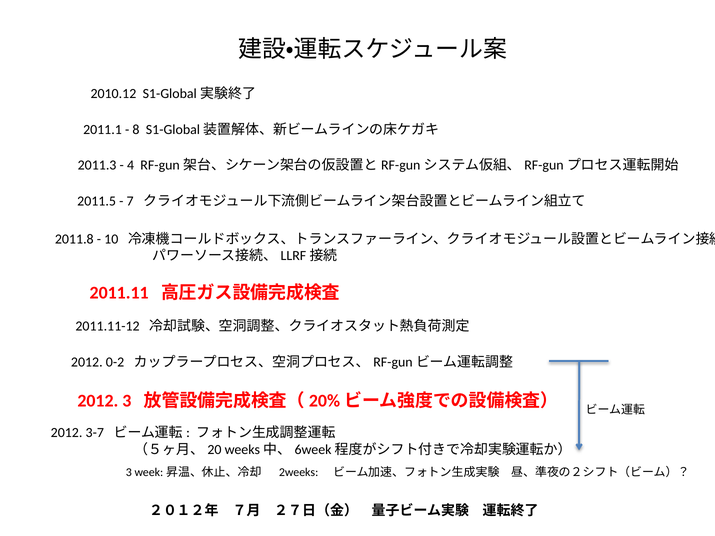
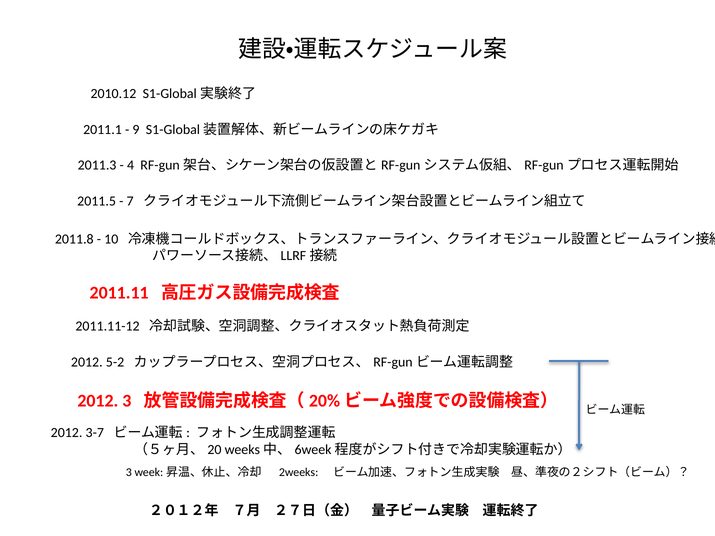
8: 8 -> 9
0-2: 0-2 -> 5-2
